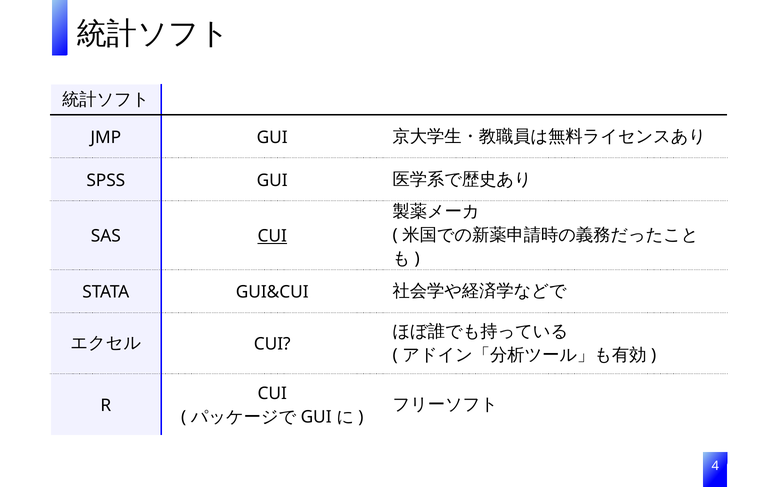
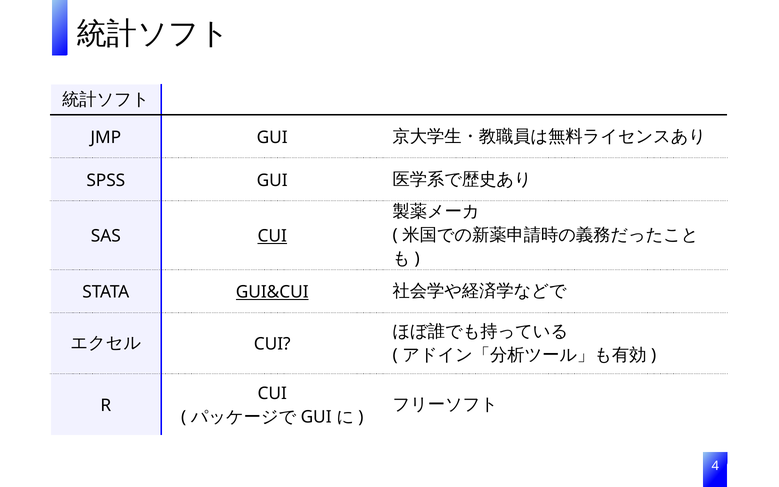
GUI&CUI underline: none -> present
